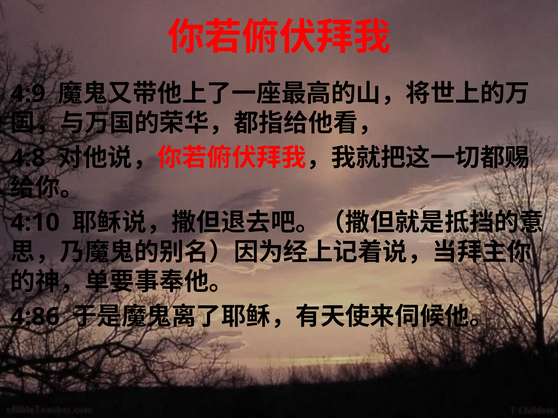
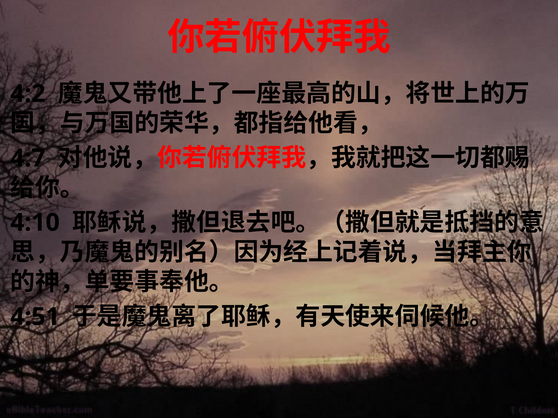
4:9: 4:9 -> 4:2
4:8: 4:8 -> 4:7
4:86: 4:86 -> 4:51
